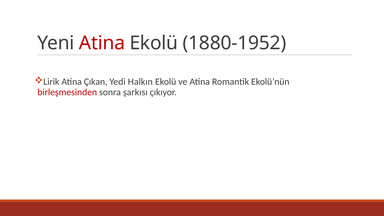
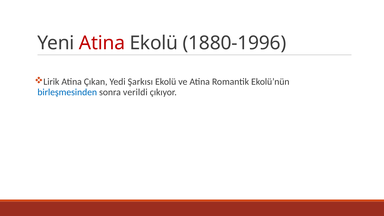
1880-1952: 1880-1952 -> 1880-1996
Halkın: Halkın -> Şarkısı
birleşmesinden colour: red -> blue
şarkısı: şarkısı -> verildi
